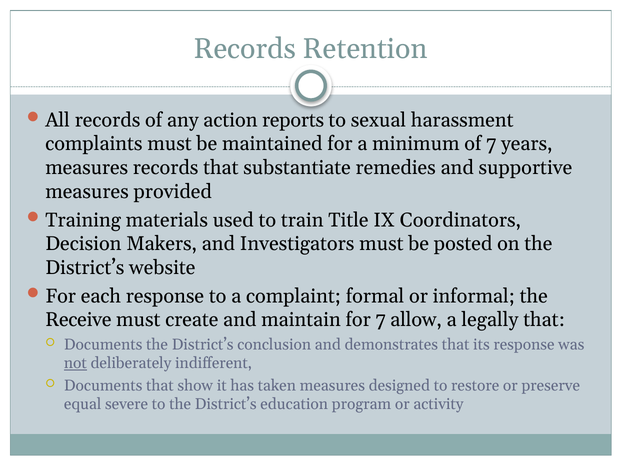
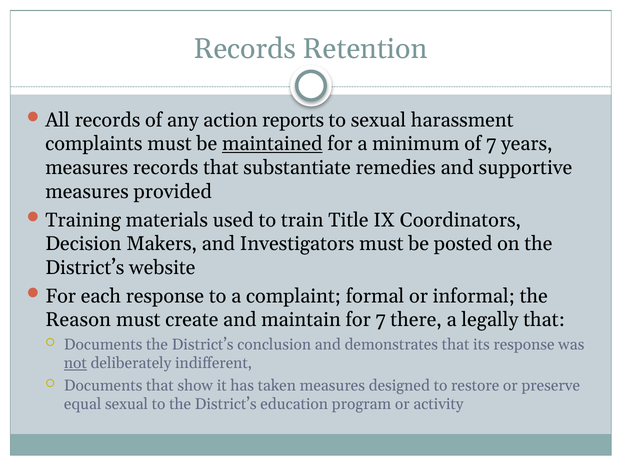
maintained underline: none -> present
Receive: Receive -> Reason
allow: allow -> there
equal severe: severe -> sexual
